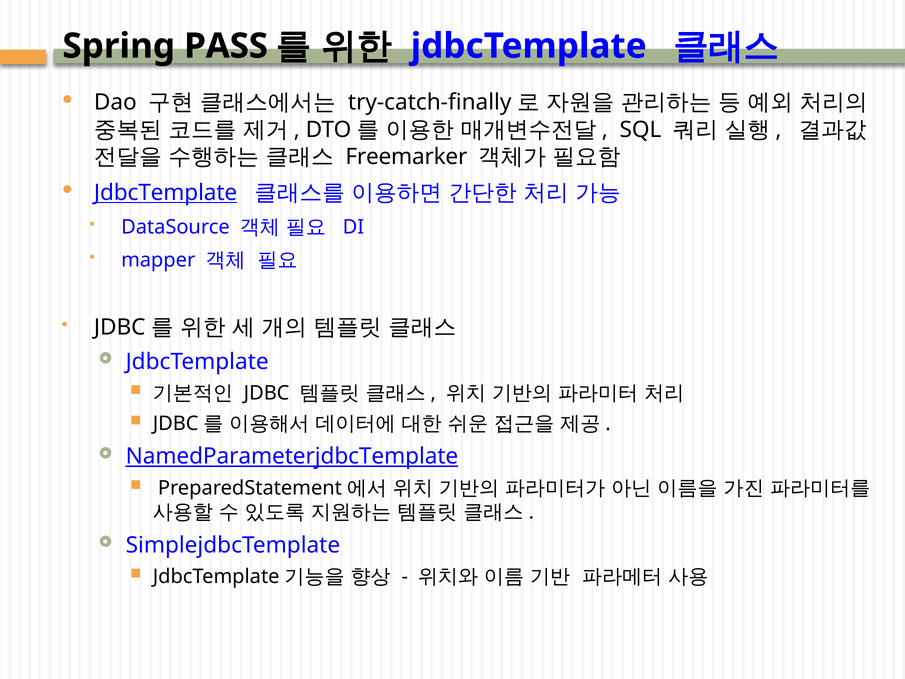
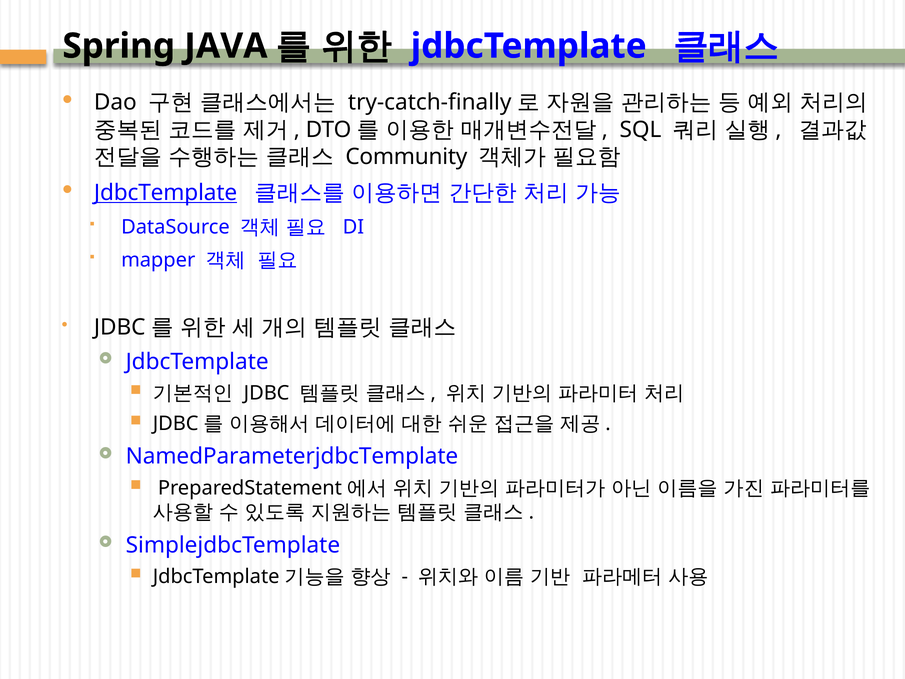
PASS: PASS -> JAVA
Freemarker: Freemarker -> Community
NamedParameterjdbcTemplate underline: present -> none
